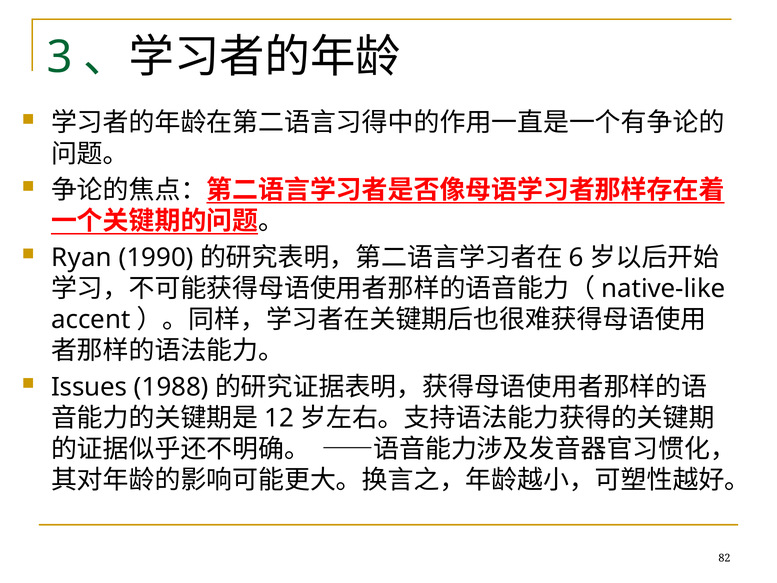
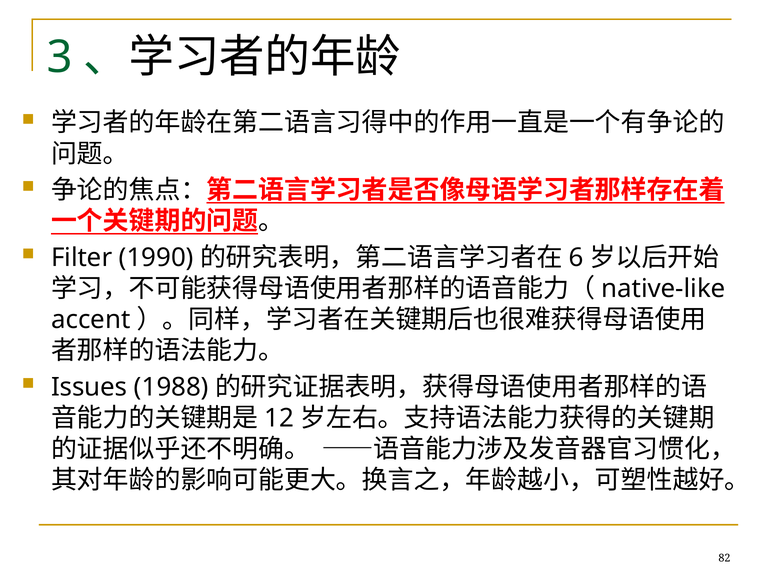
Ryan: Ryan -> Filter
